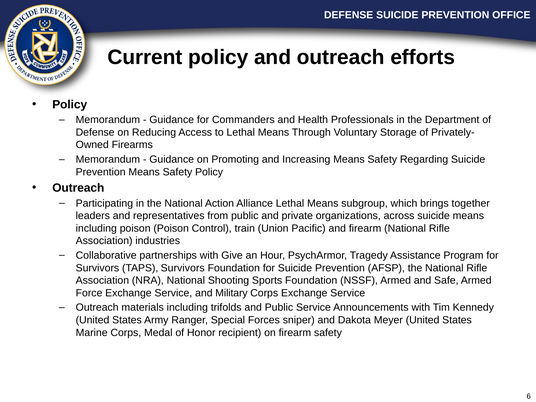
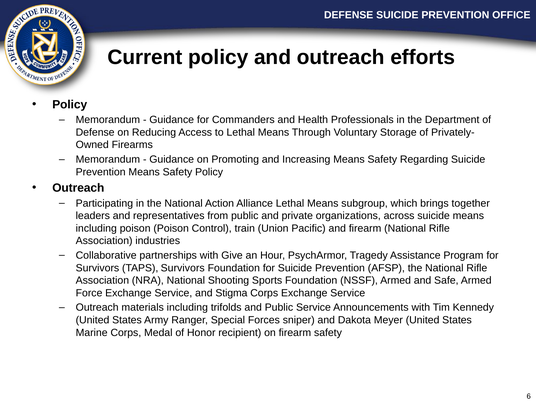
Military: Military -> Stigma
